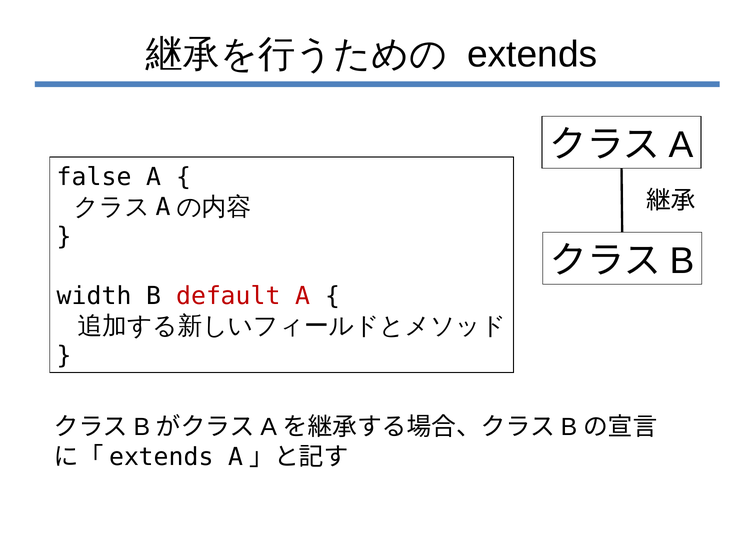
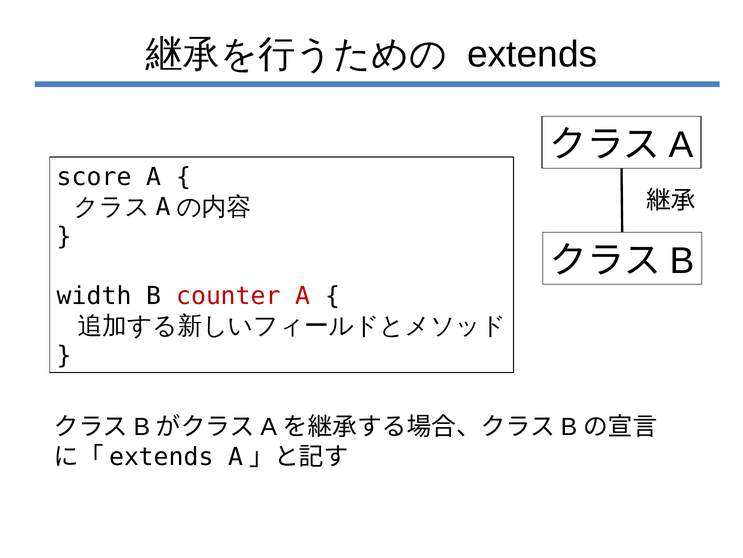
false: false -> score
default: default -> counter
